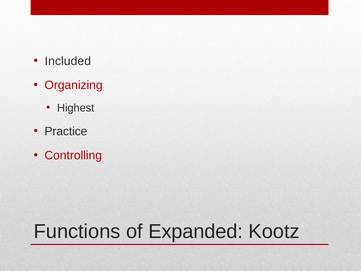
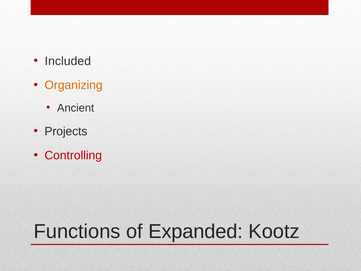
Organizing colour: red -> orange
Highest: Highest -> Ancient
Practice: Practice -> Projects
